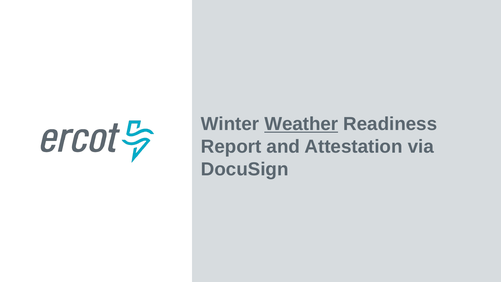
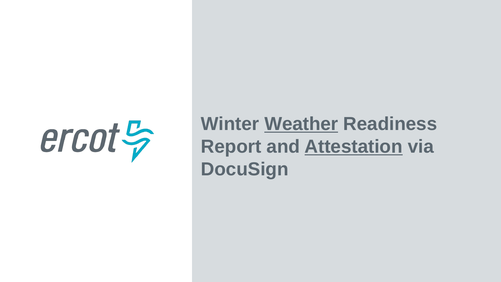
Attestation underline: none -> present
